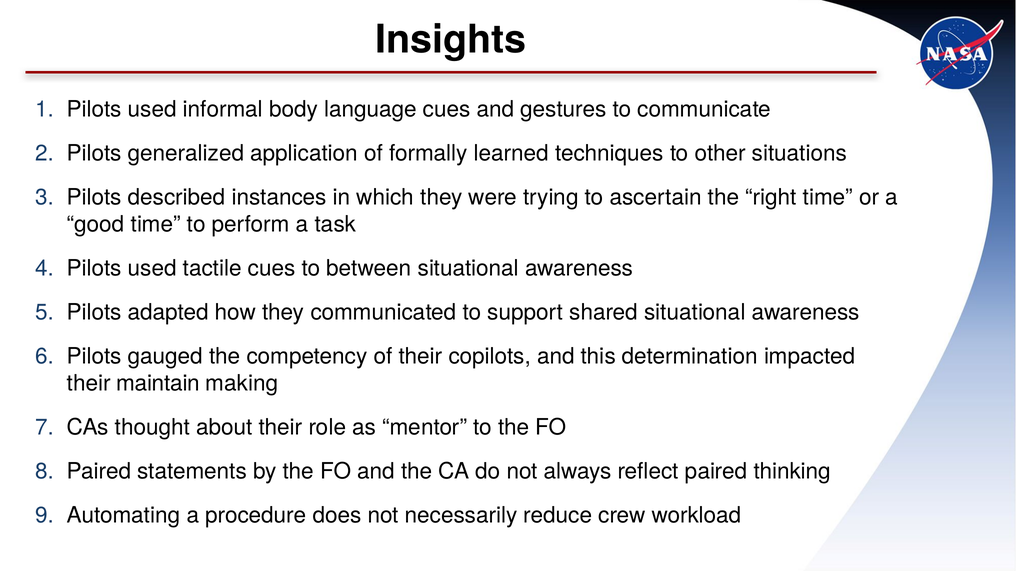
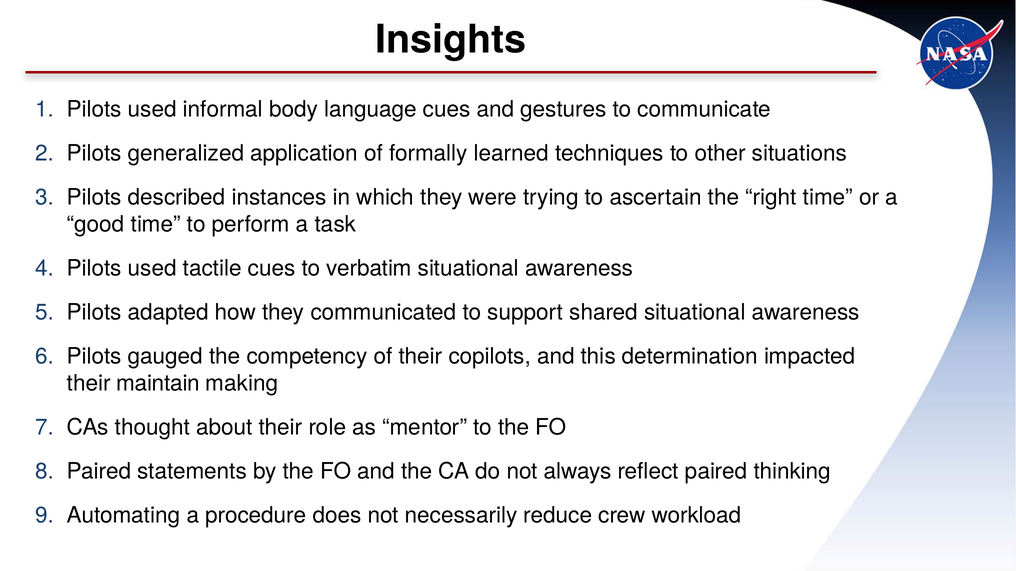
between: between -> verbatim
